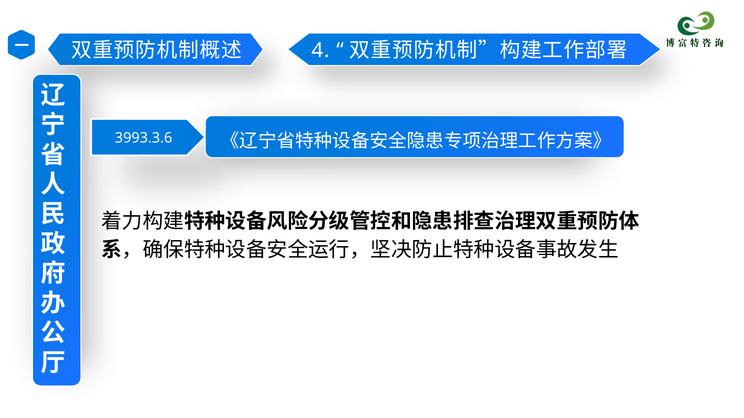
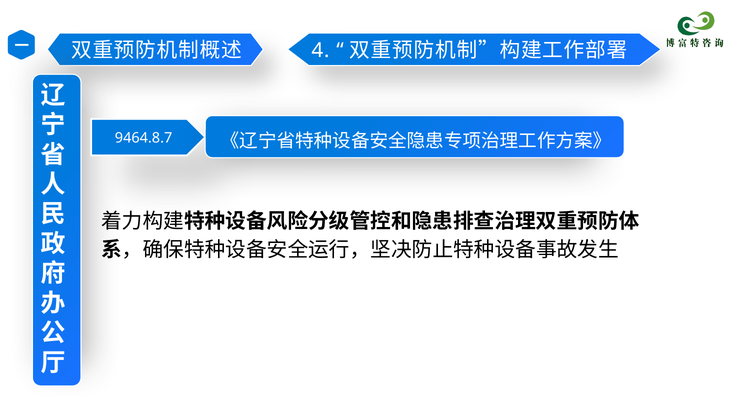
3993.3.6: 3993.3.6 -> 9464.8.7
